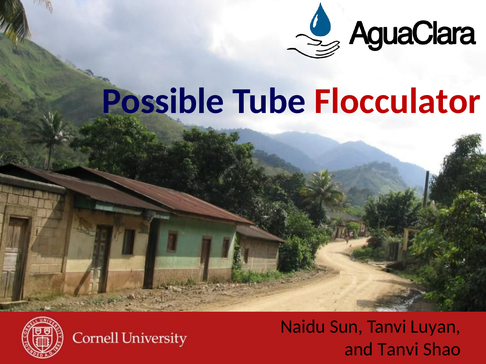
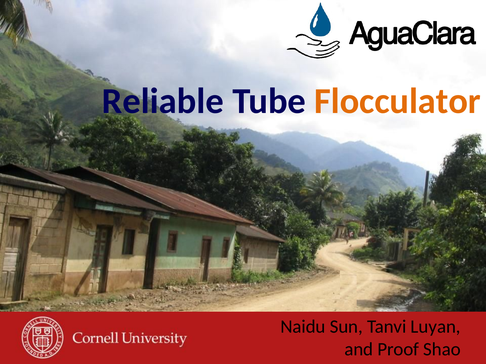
Possible: Possible -> Reliable
Flocculator colour: red -> orange
and Tanvi: Tanvi -> Proof
